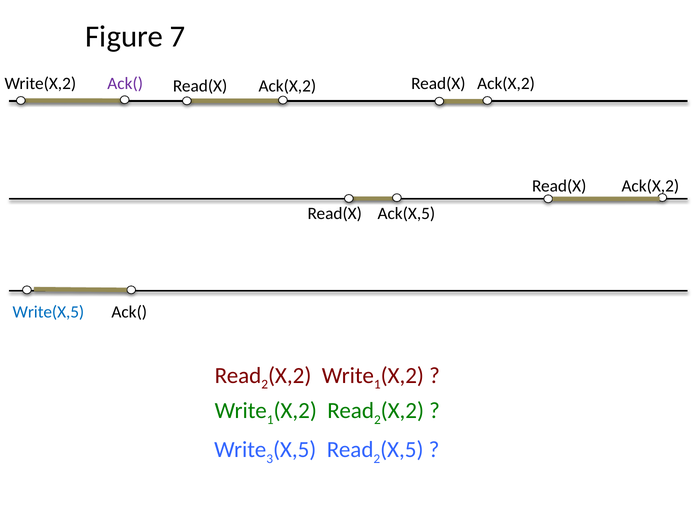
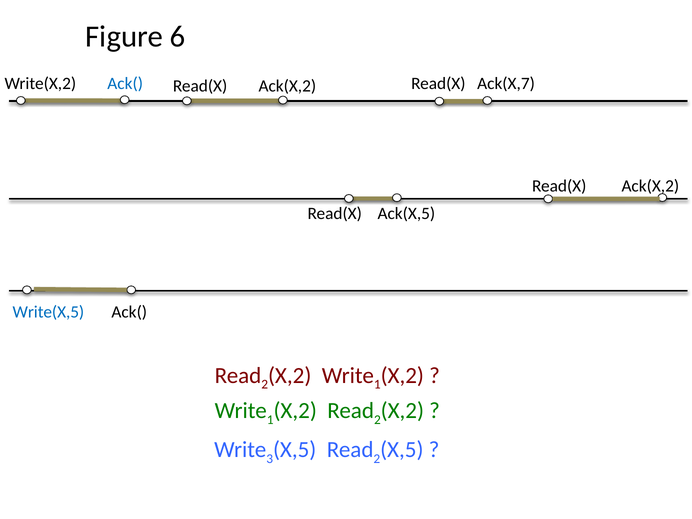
7: 7 -> 6
Ack( at (125, 83) colour: purple -> blue
Ack(X,2 at (506, 84): Ack(X,2 -> Ack(X,7
